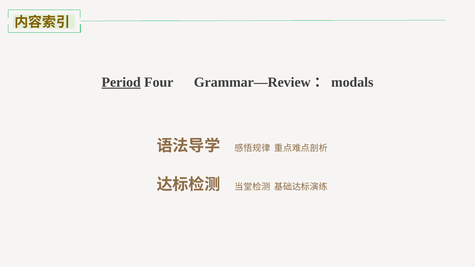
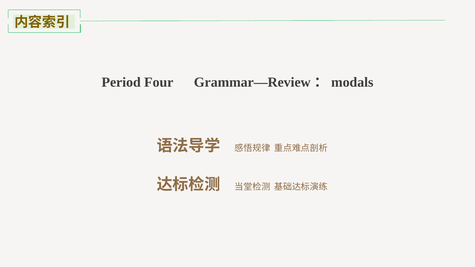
Period underline: present -> none
